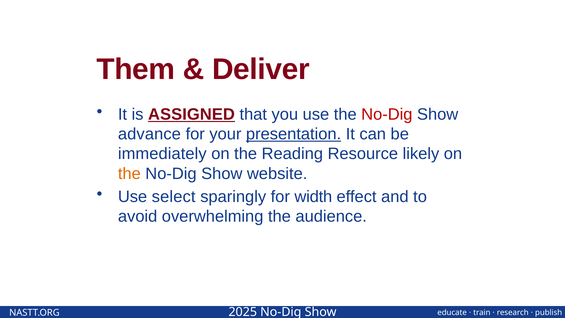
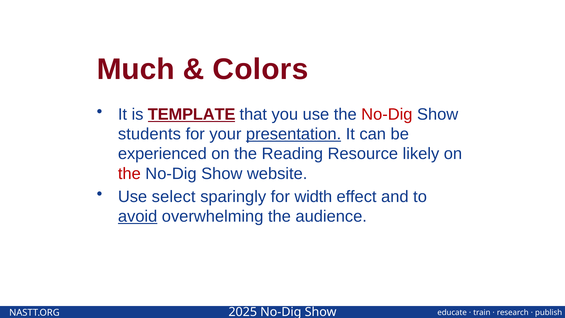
Them: Them -> Much
Deliver: Deliver -> Colors
ASSIGNED: ASSIGNED -> TEMPLATE
advance: advance -> students
immediately: immediately -> experienced
the at (129, 174) colour: orange -> red
avoid underline: none -> present
